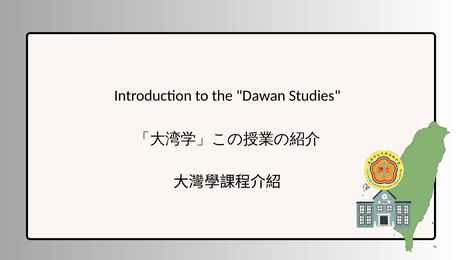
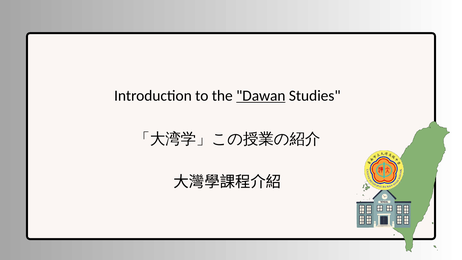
Dawan underline: none -> present
